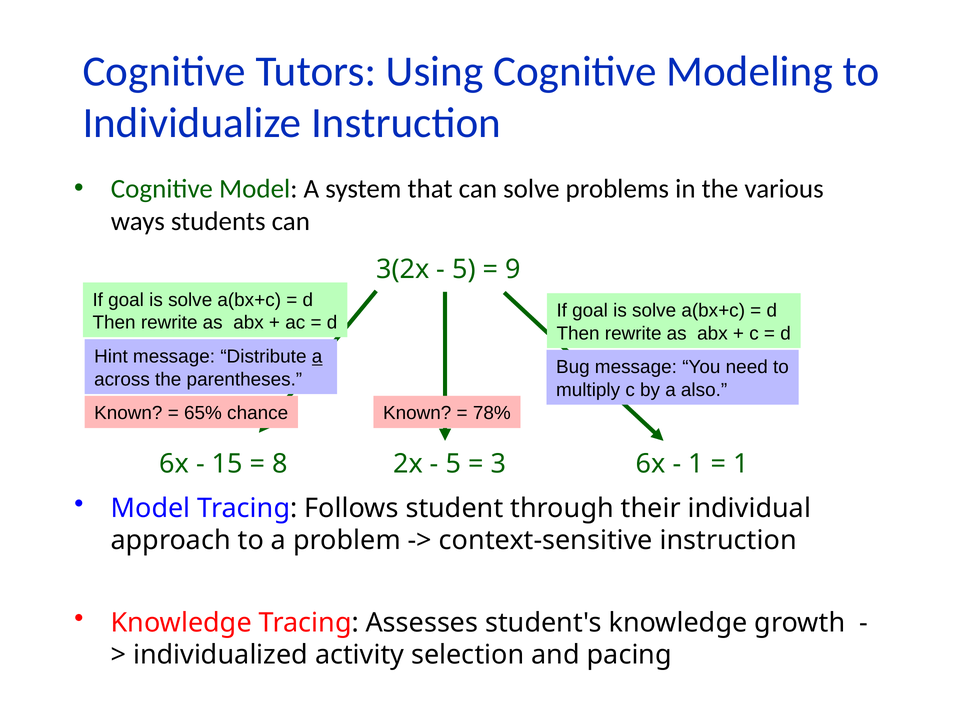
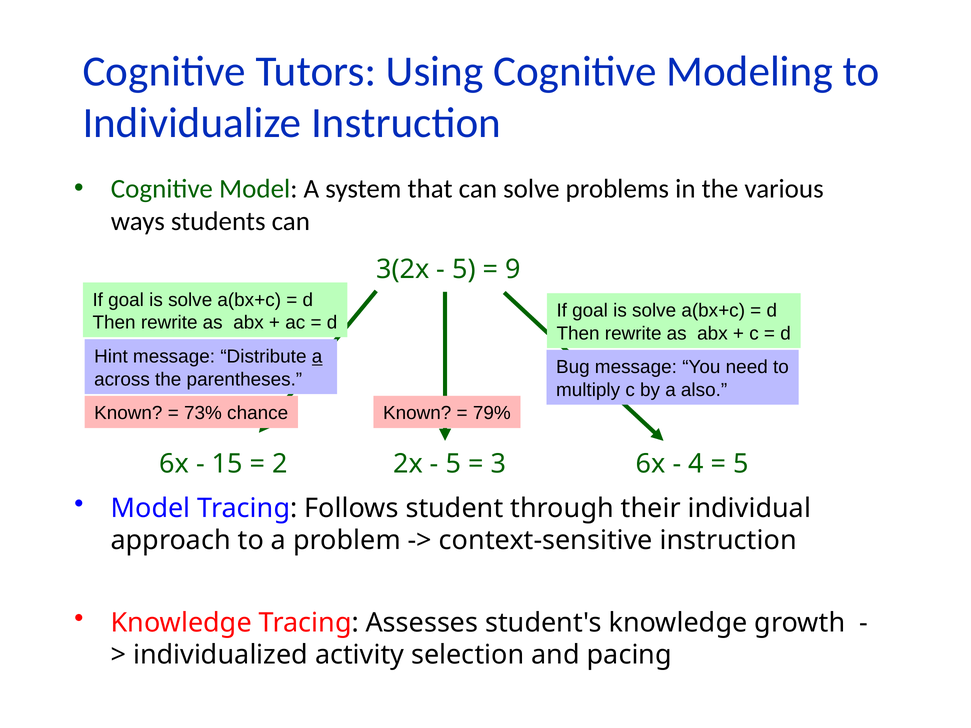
65%: 65% -> 73%
78%: 78% -> 79%
8: 8 -> 2
1 at (696, 464): 1 -> 4
1 at (741, 464): 1 -> 5
